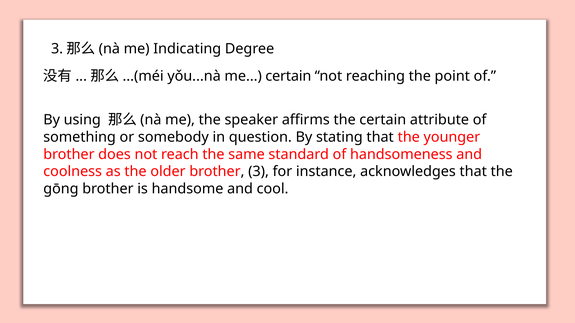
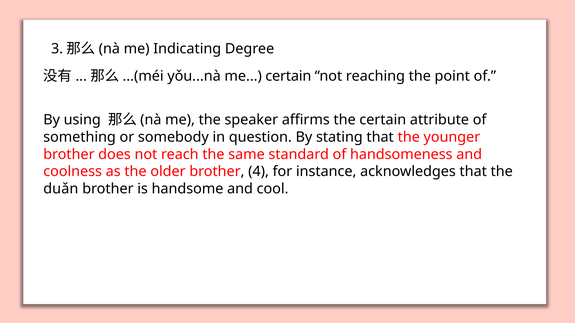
brother 3: 3 -> 4
gōng: gōng -> duǎn
